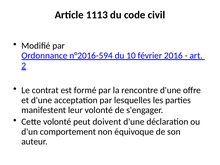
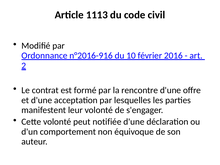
n°2016-594: n°2016-594 -> n°2016-916
doivent: doivent -> notifiée
